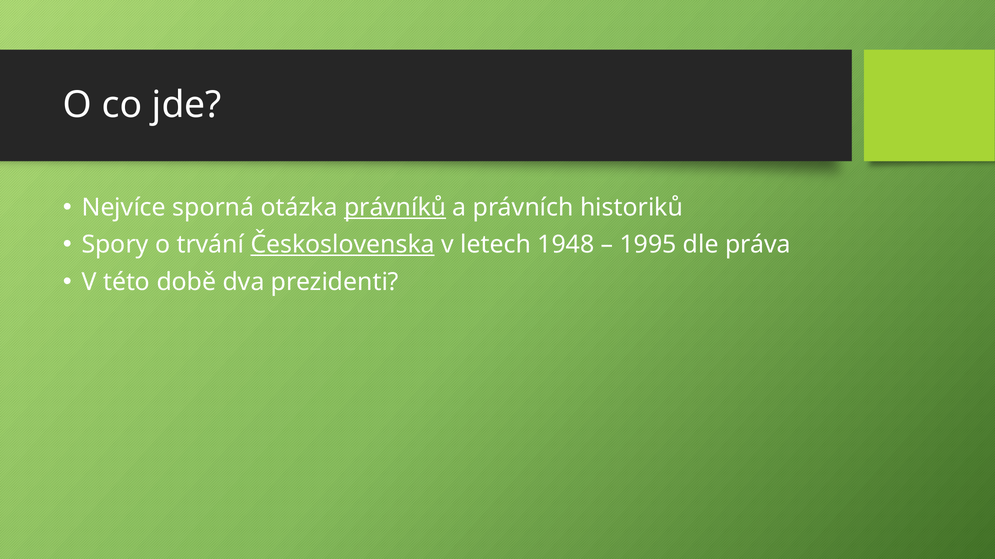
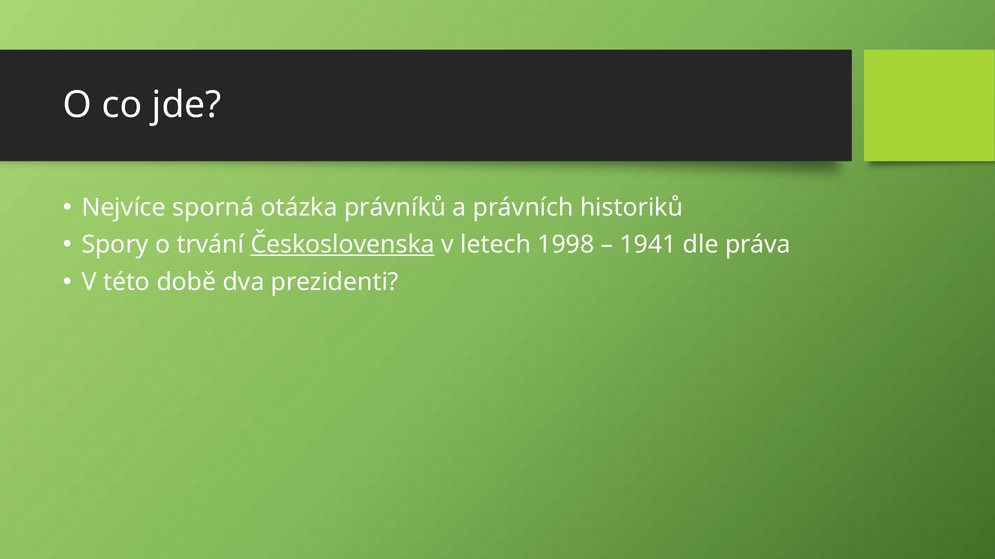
právníků underline: present -> none
1948: 1948 -> 1998
1995: 1995 -> 1941
